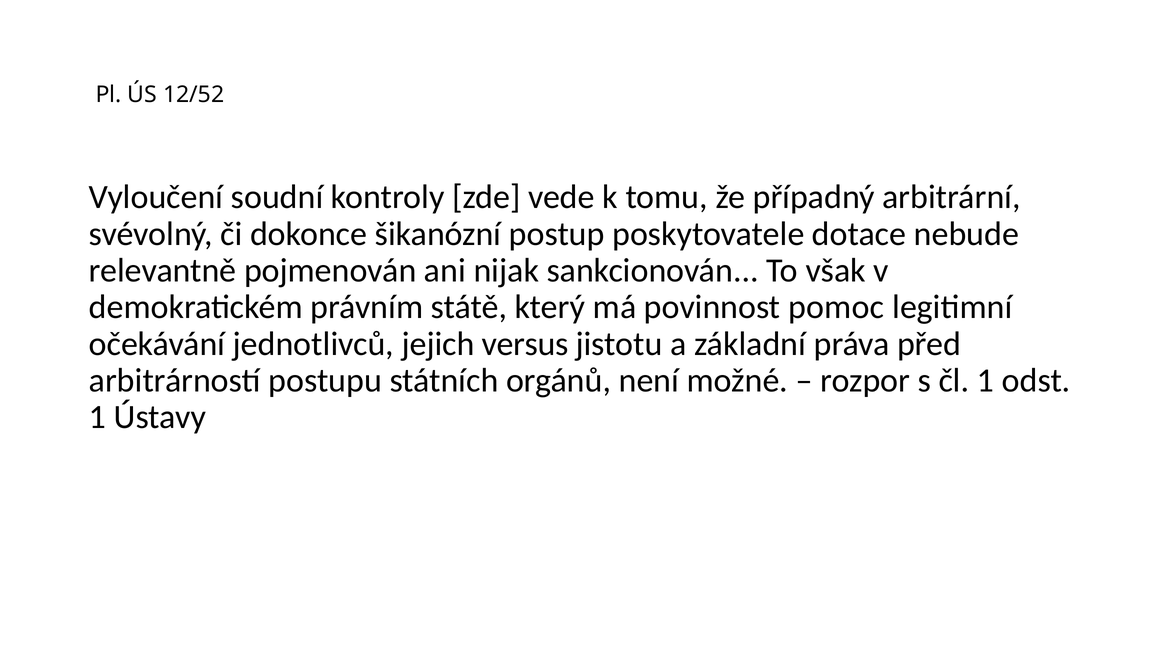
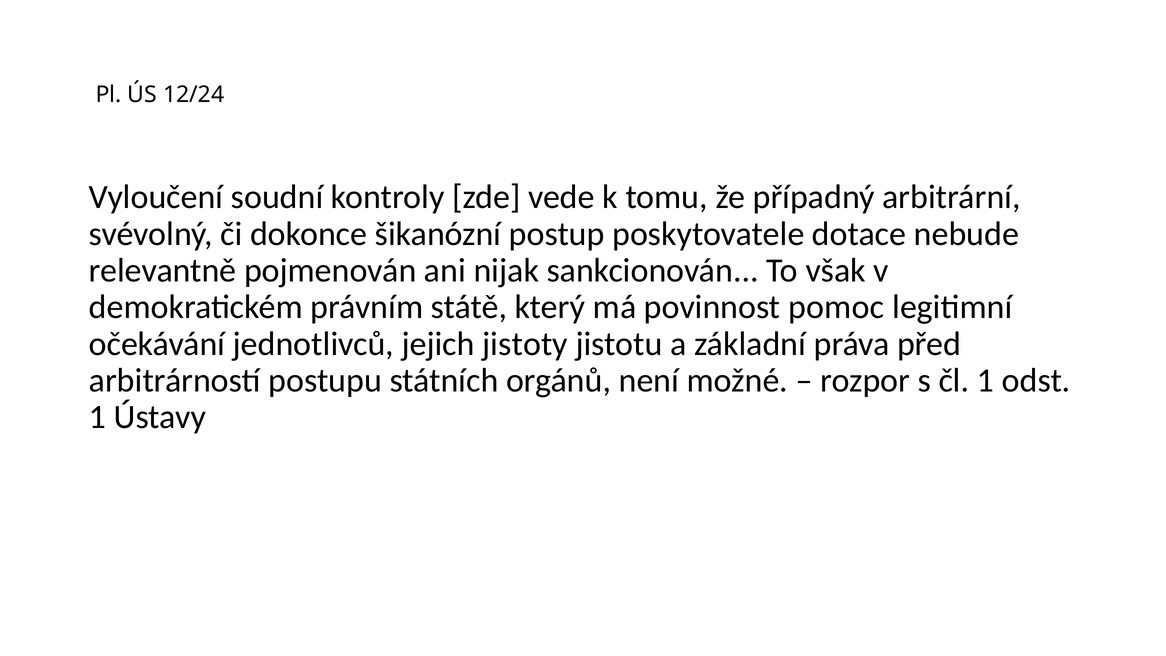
12/52: 12/52 -> 12/24
versus: versus -> jistoty
